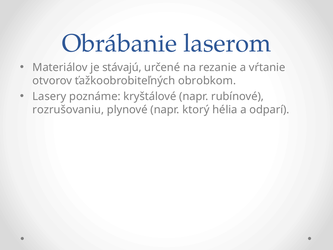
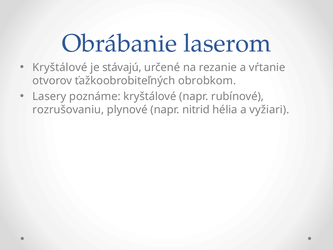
Materiálov at (60, 67): Materiálov -> Kryštálové
ktorý: ktorý -> nitrid
odparí: odparí -> vyžiari
